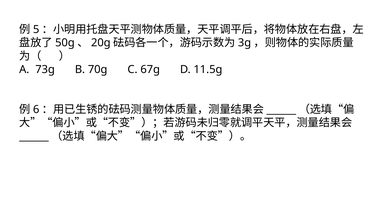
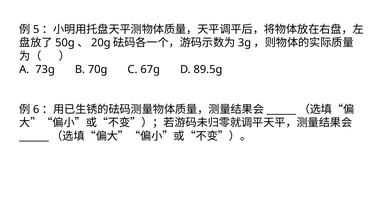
11.5g: 11.5g -> 89.5g
